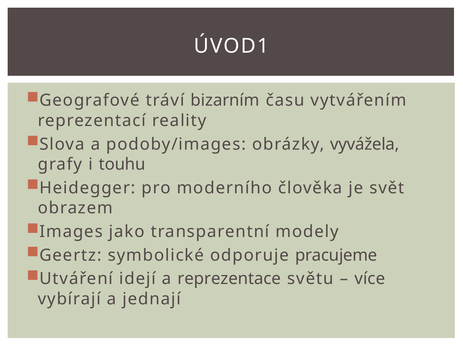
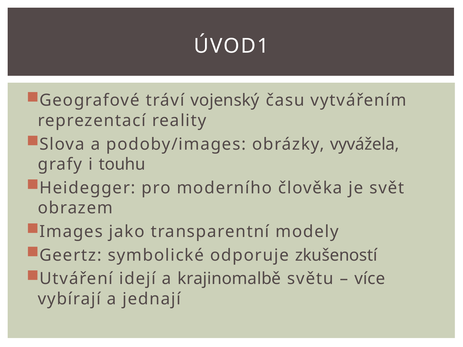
bizarním: bizarním -> vojenský
pracujeme: pracujeme -> zkušeností
reprezentace: reprezentace -> krajinomalbě
